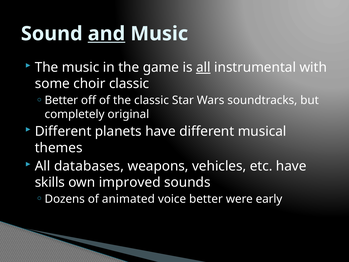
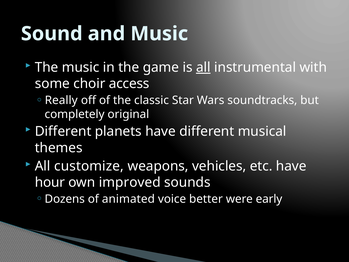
and underline: present -> none
choir classic: classic -> access
Better at (61, 100): Better -> Really
databases: databases -> customize
skills: skills -> hour
